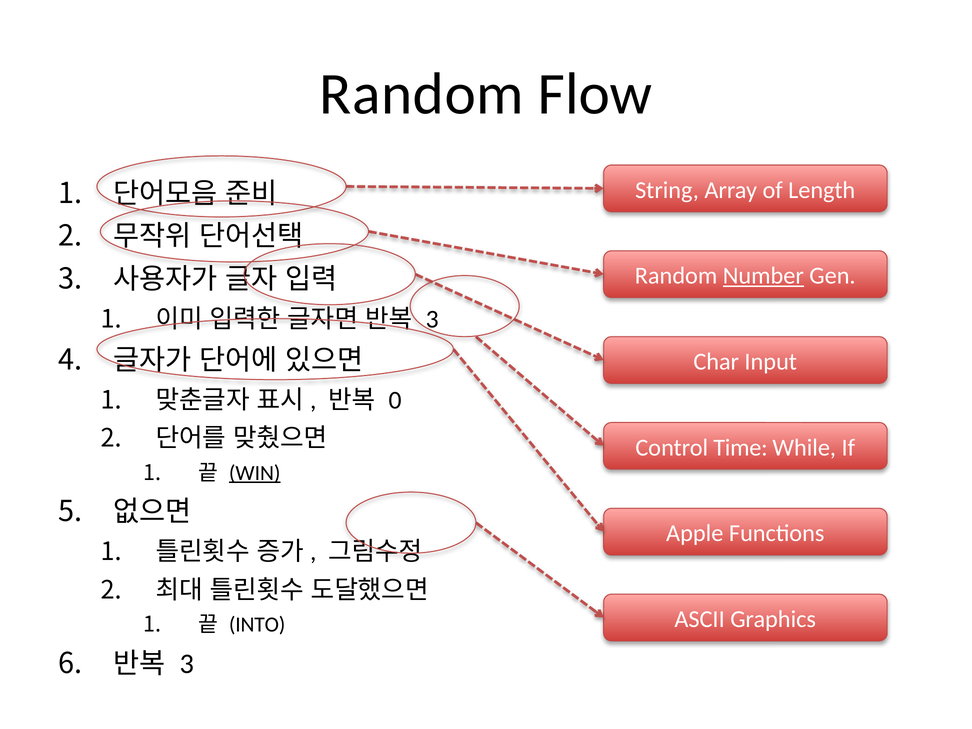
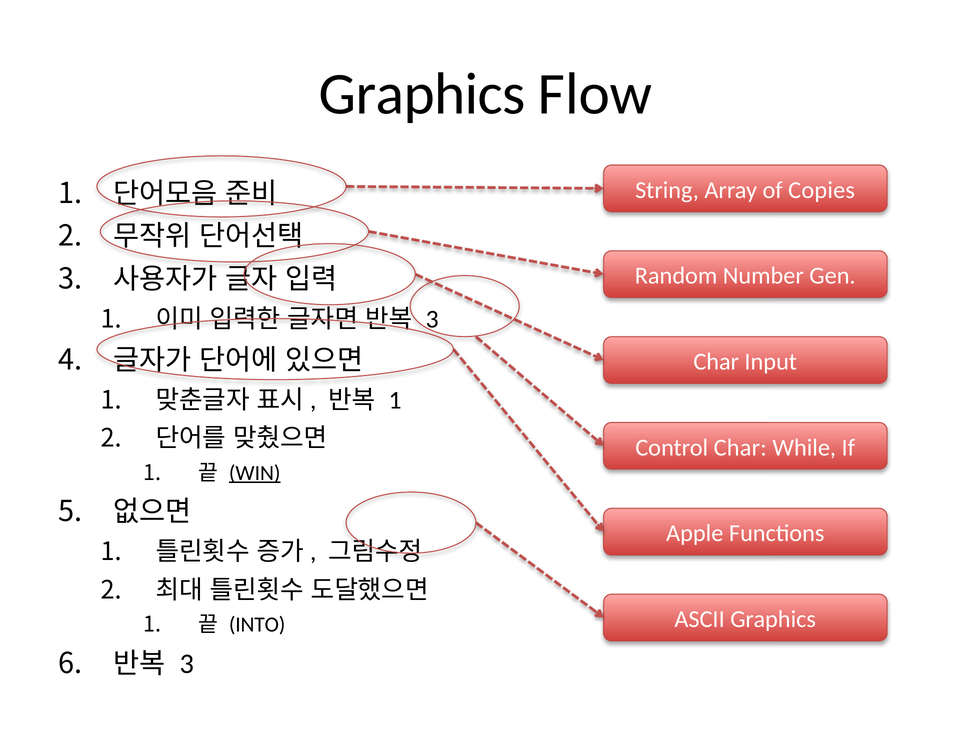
Random at (422, 94): Random -> Graphics
Length: Length -> Copies
Number underline: present -> none
0 at (395, 400): 0 -> 1
Control Time: Time -> Char
